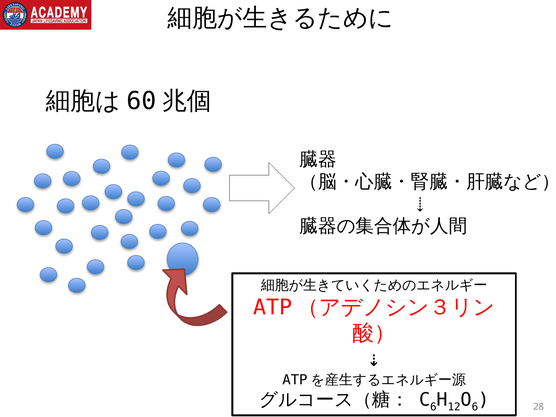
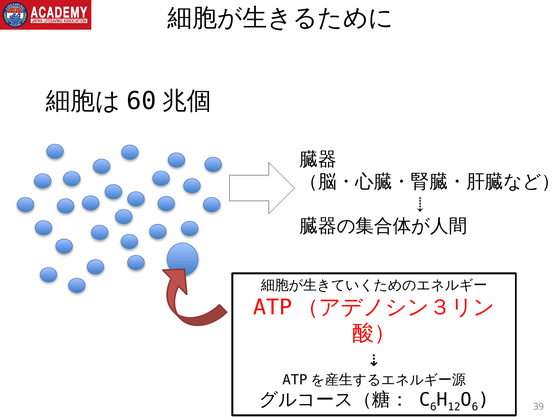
28: 28 -> 39
